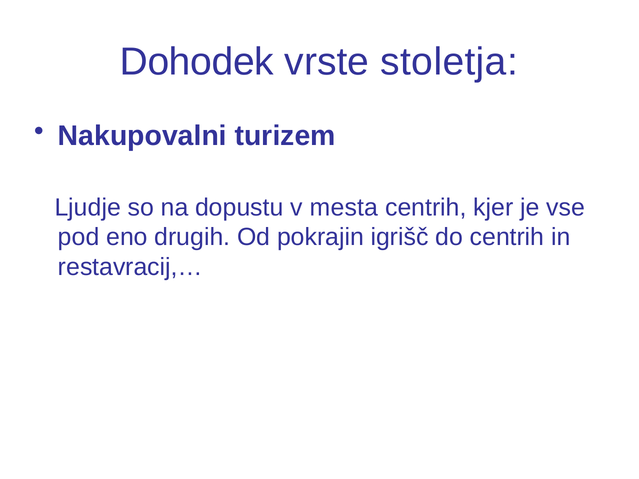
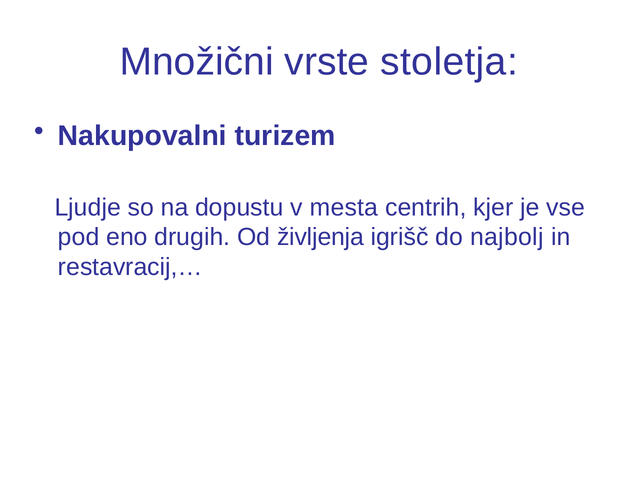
Dohodek: Dohodek -> Množični
pokrajin: pokrajin -> življenja
do centrih: centrih -> najbolj
